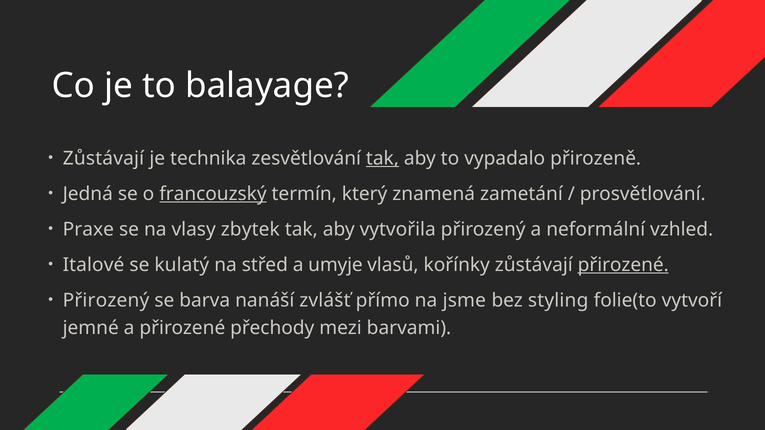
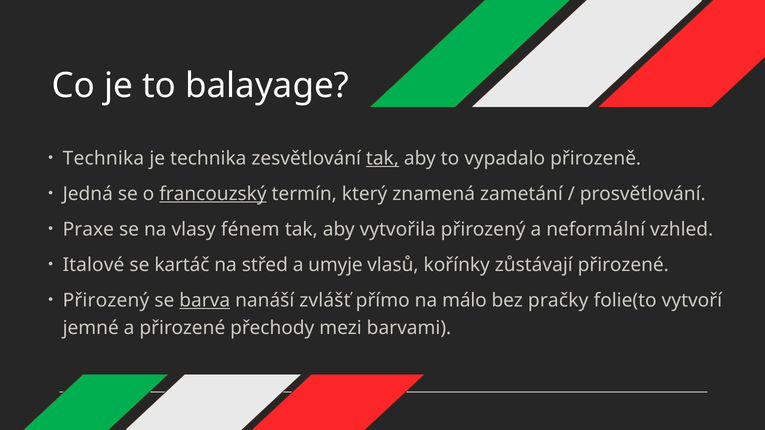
Zůstávají at (103, 159): Zůstávají -> Technika
zbytek: zbytek -> fénem
kulatý: kulatý -> kartáč
přirozené at (623, 265) underline: present -> none
barva underline: none -> present
jsme: jsme -> málo
styling: styling -> pračky
